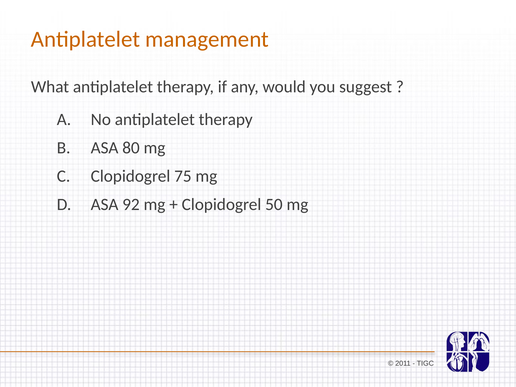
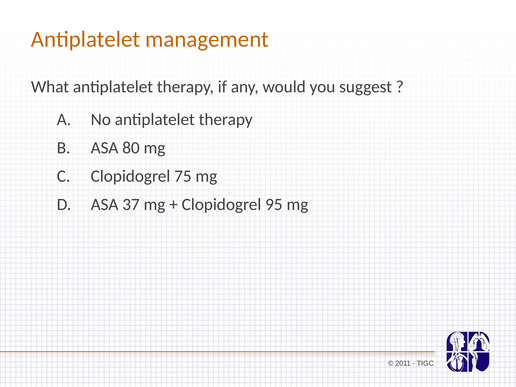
92: 92 -> 37
50: 50 -> 95
